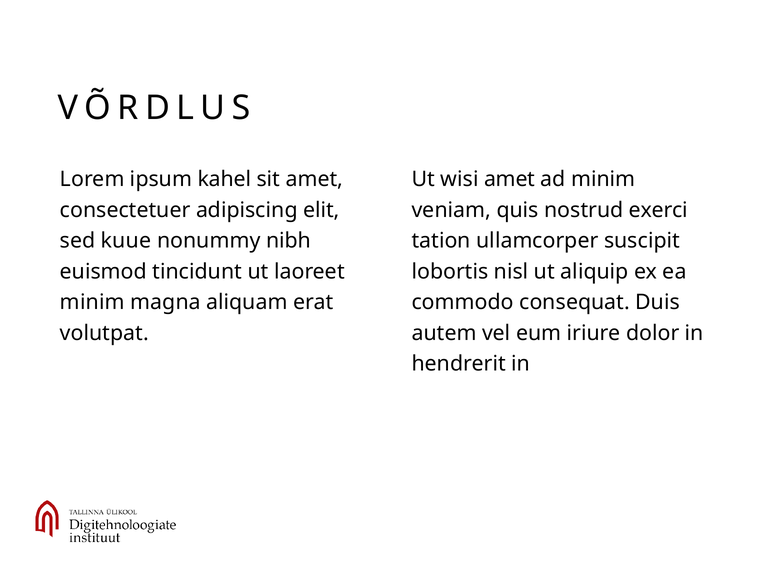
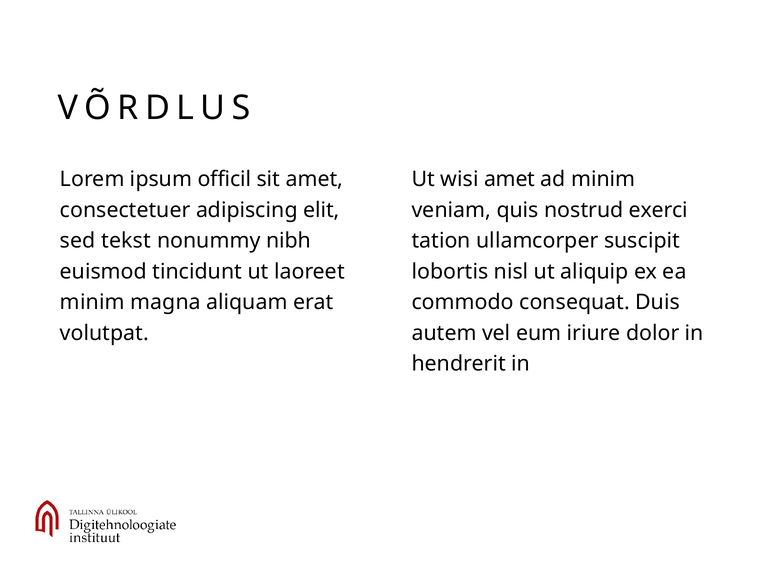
kahel: kahel -> officil
kuue: kuue -> tekst
